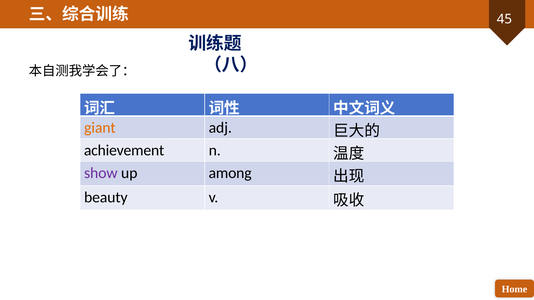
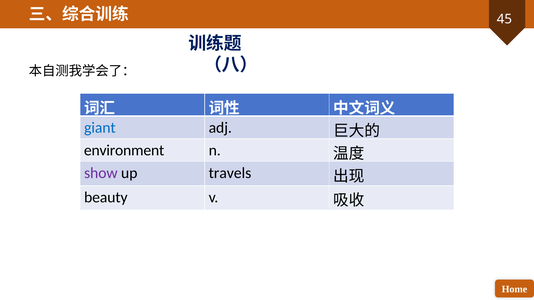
giant colour: orange -> blue
achievement: achievement -> environment
among: among -> travels
